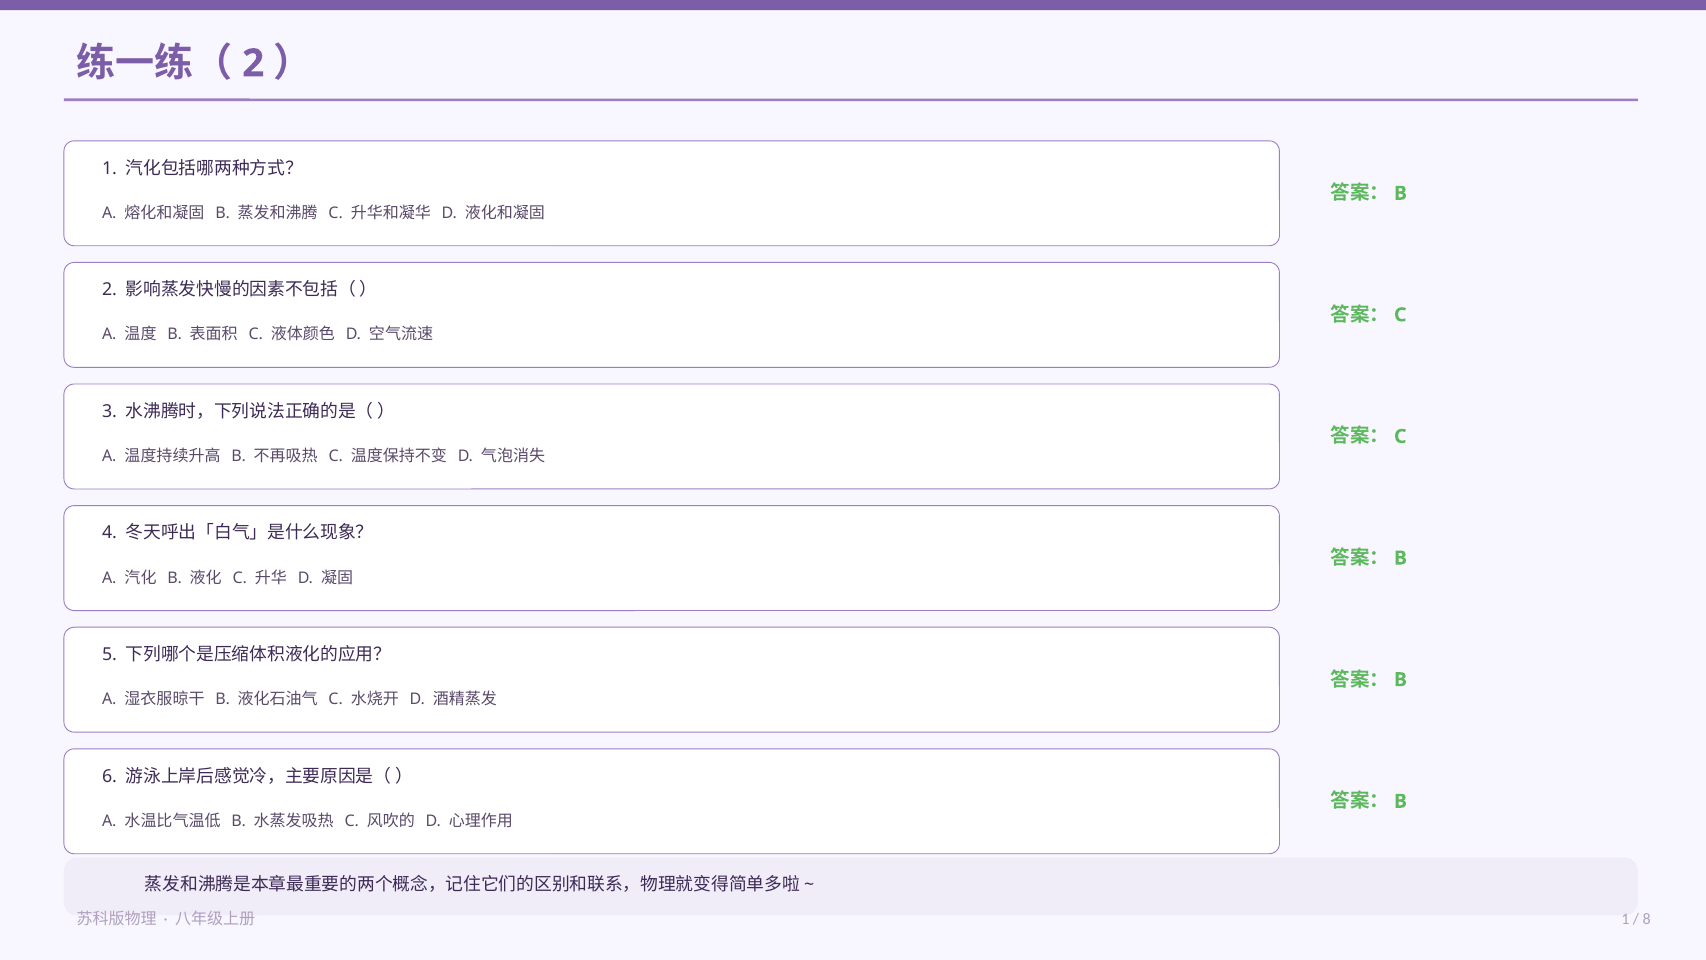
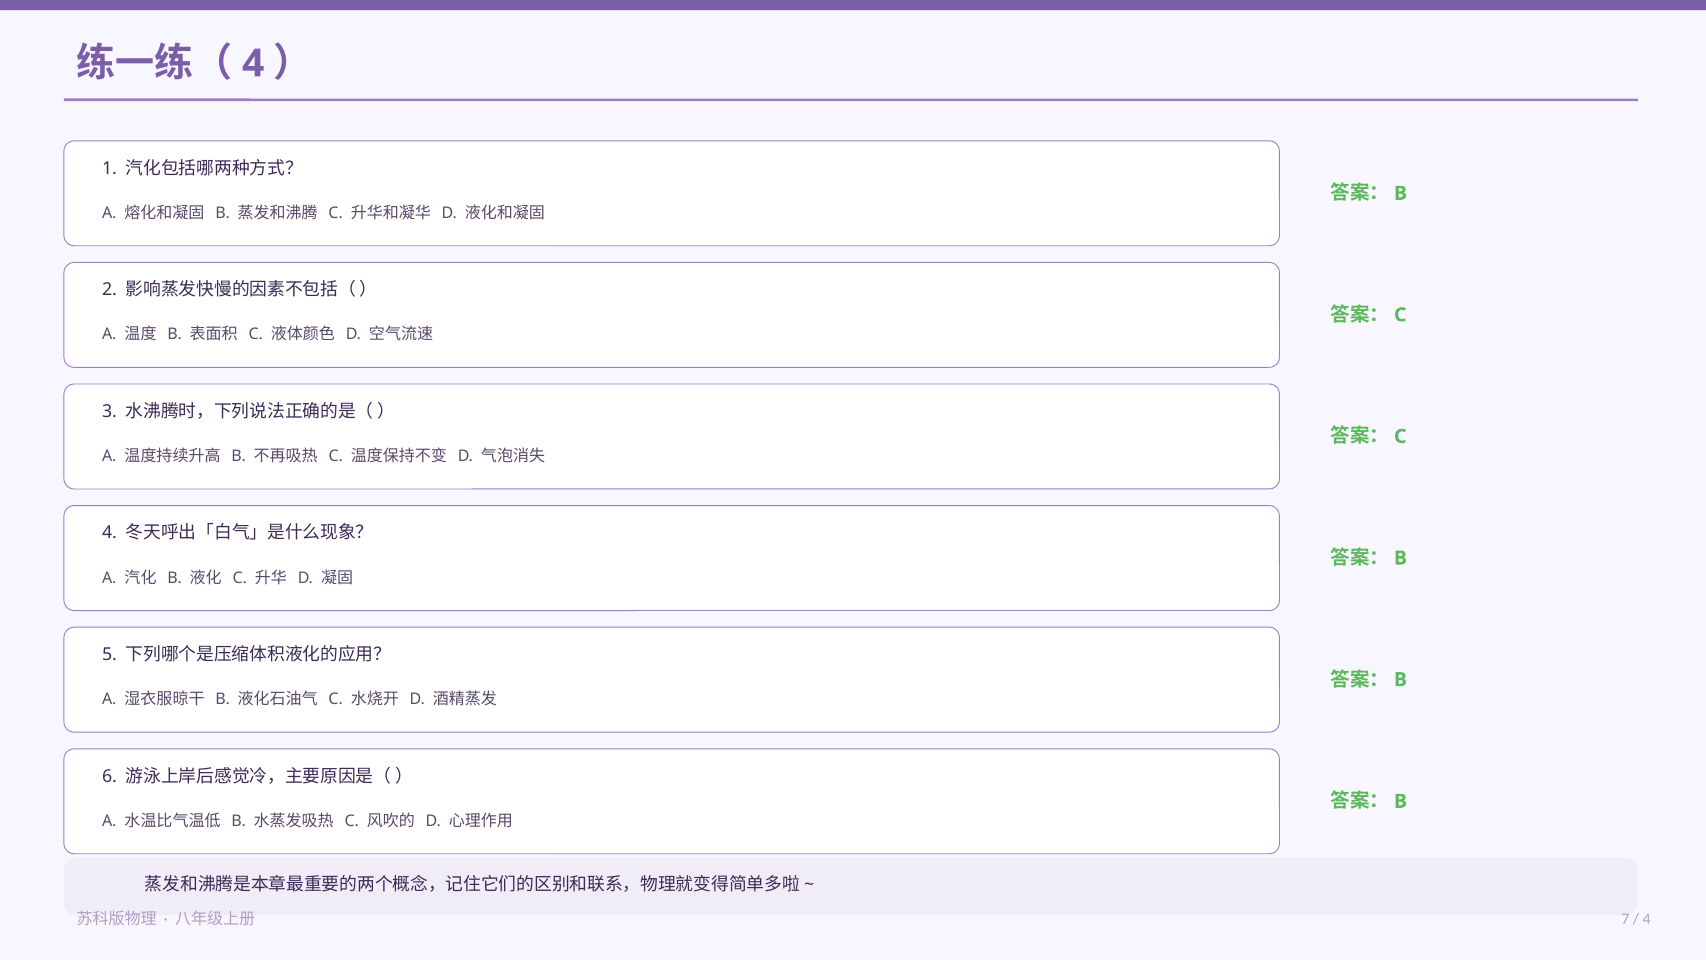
2 at (253, 64): 2 -> 4
1 at (1625, 919): 1 -> 7
8 at (1647, 919): 8 -> 4
